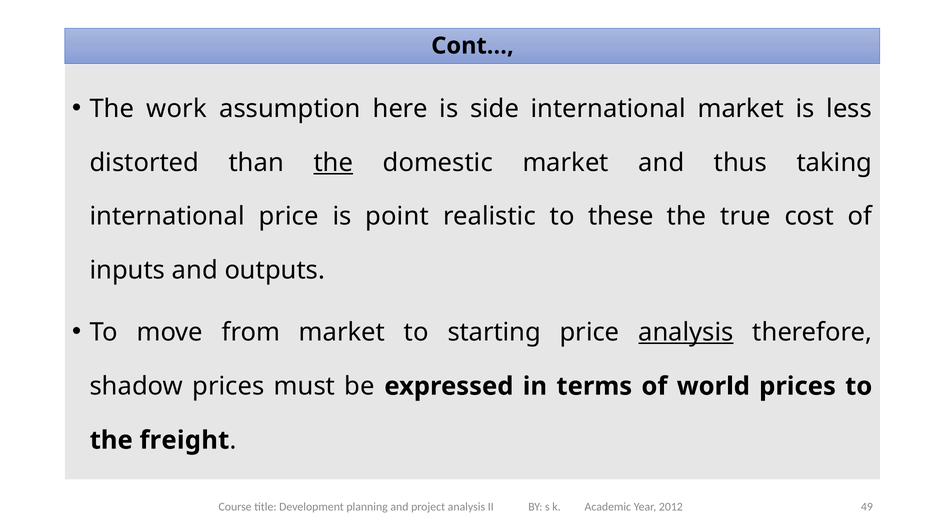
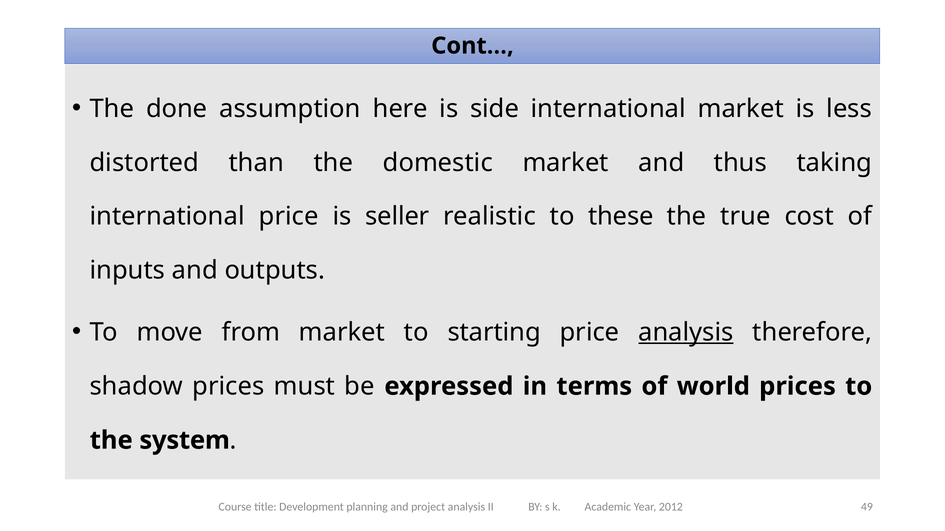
work: work -> done
the at (333, 163) underline: present -> none
point: point -> seller
freight: freight -> system
